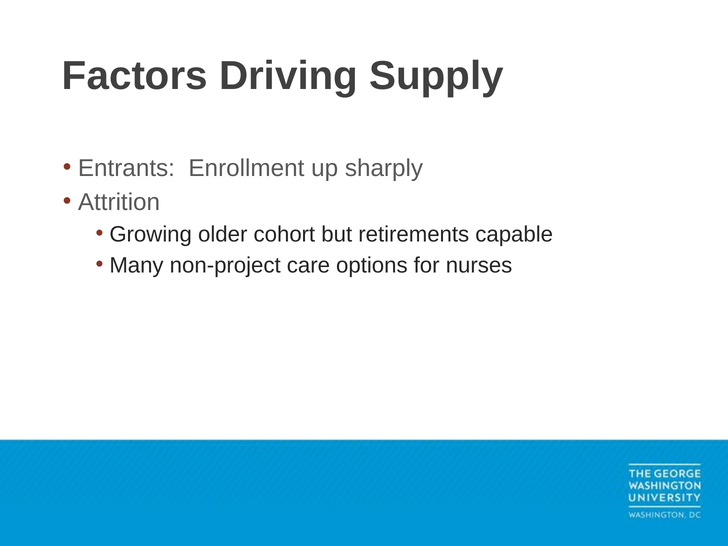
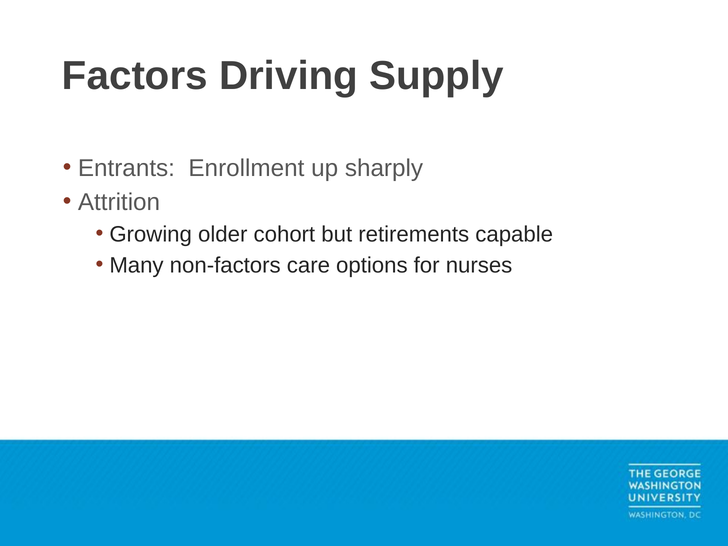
non-project: non-project -> non-factors
